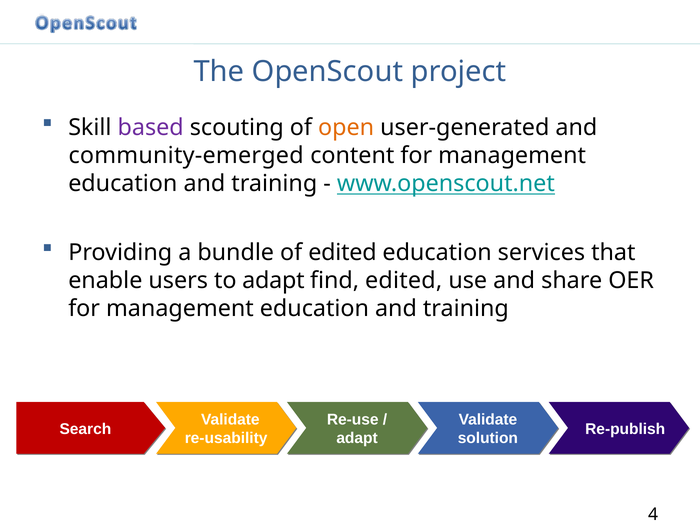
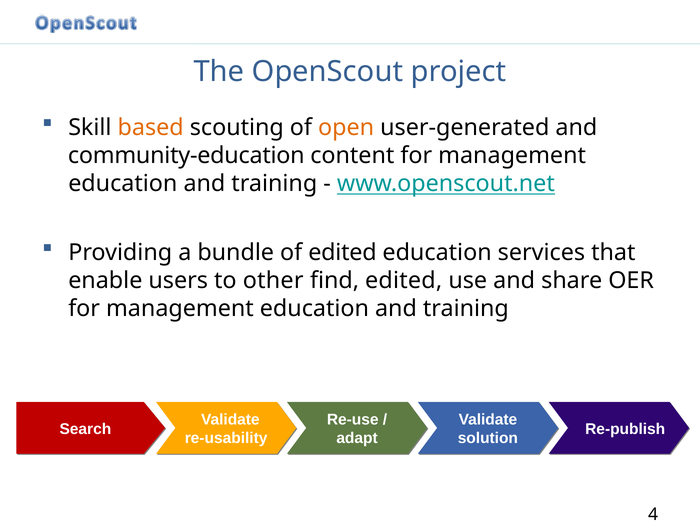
based colour: purple -> orange
community-emerged: community-emerged -> community-education
to adapt: adapt -> other
